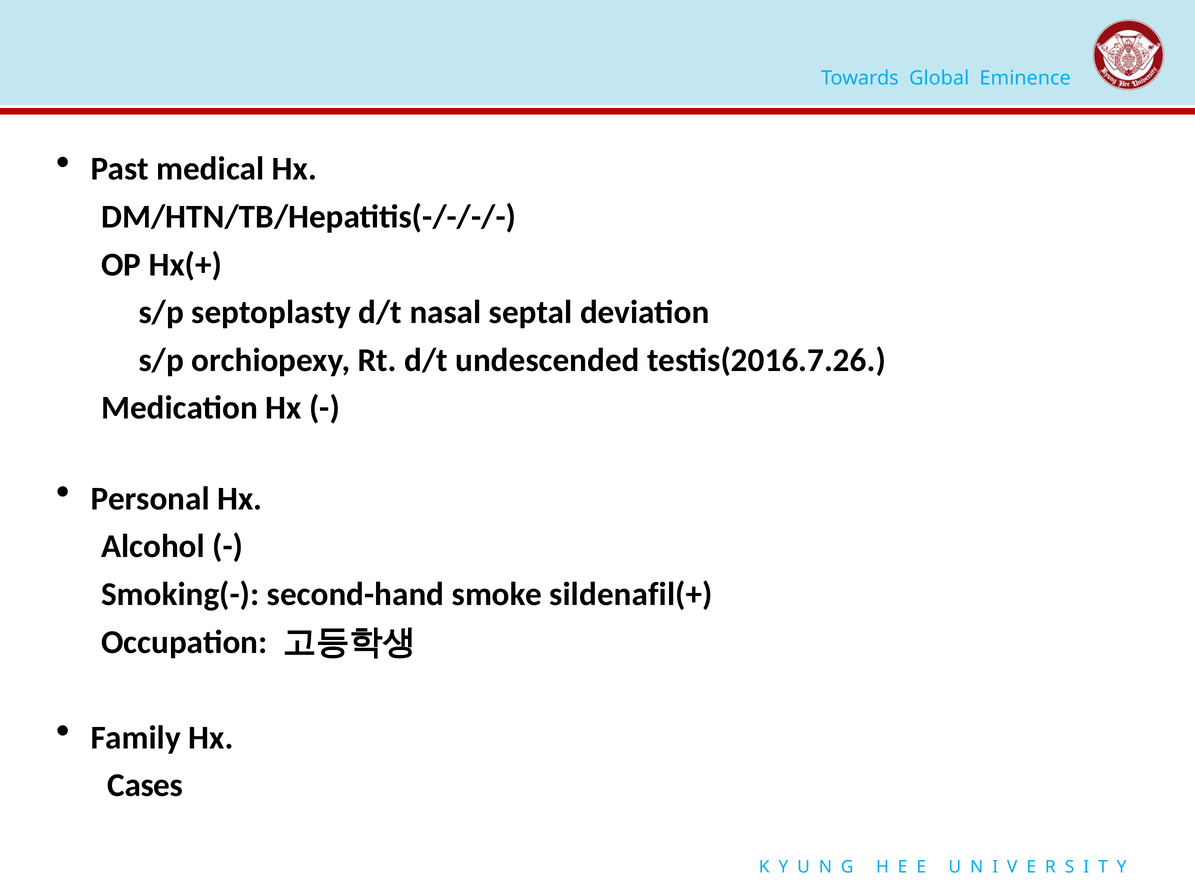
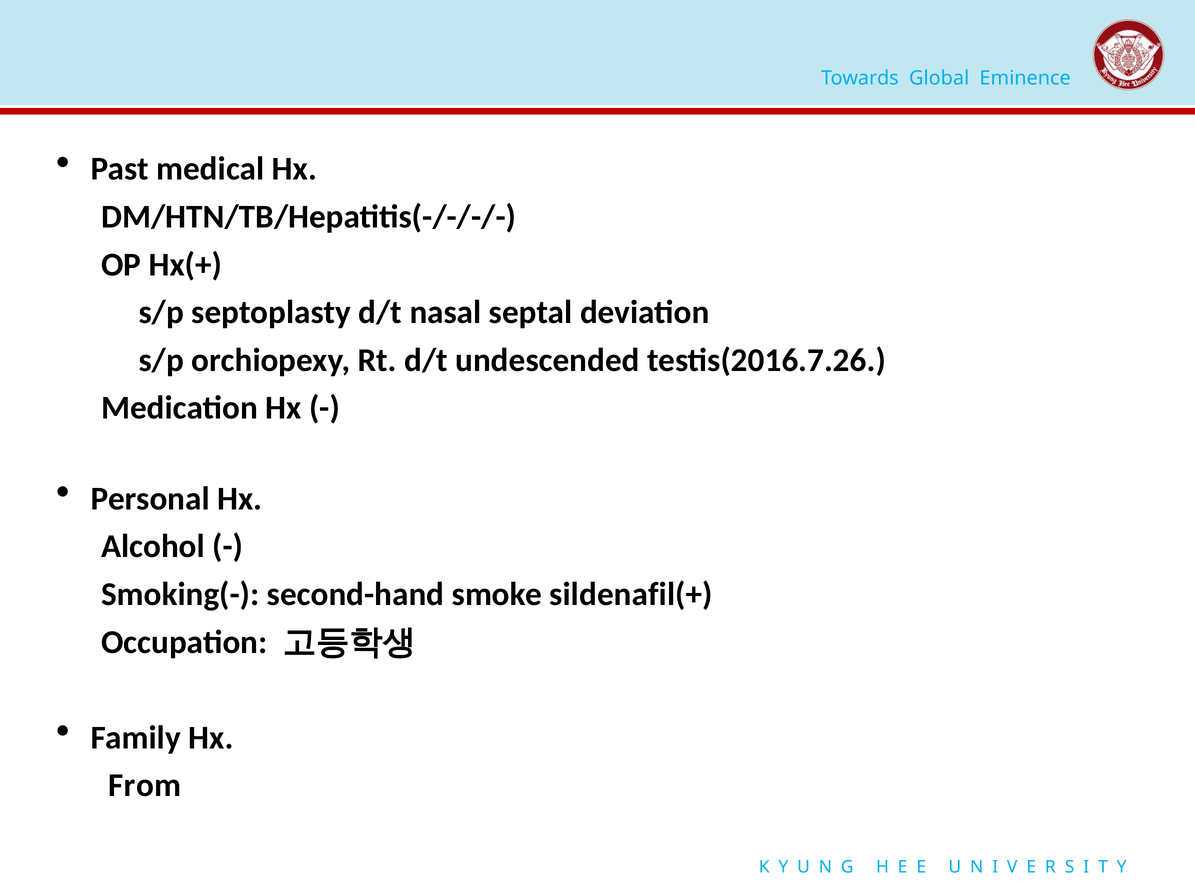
Cases: Cases -> From
